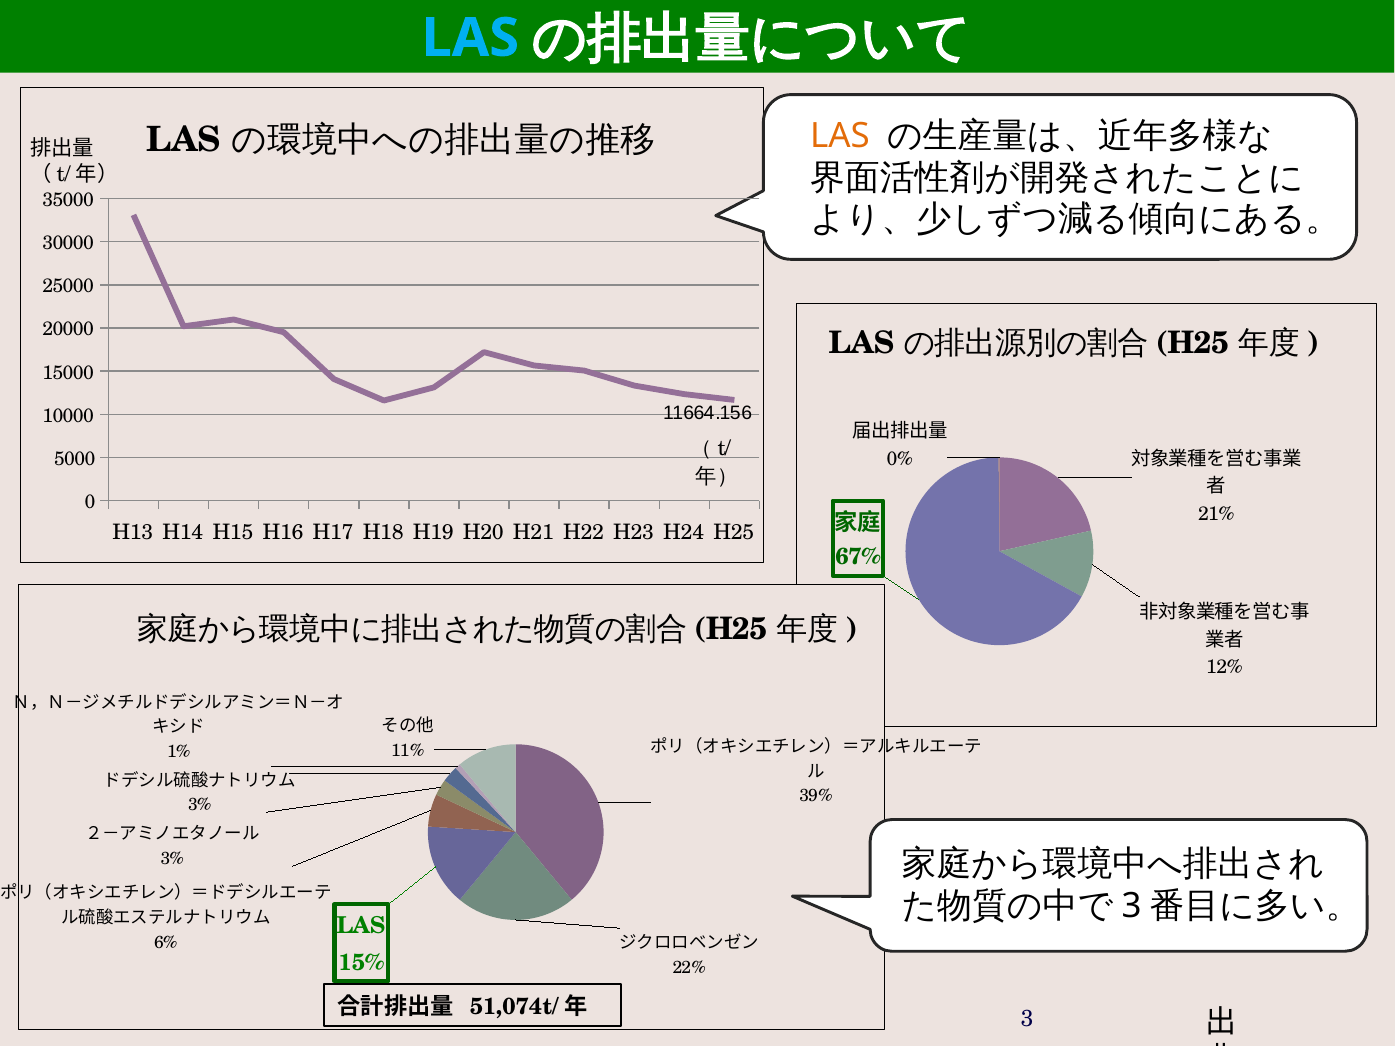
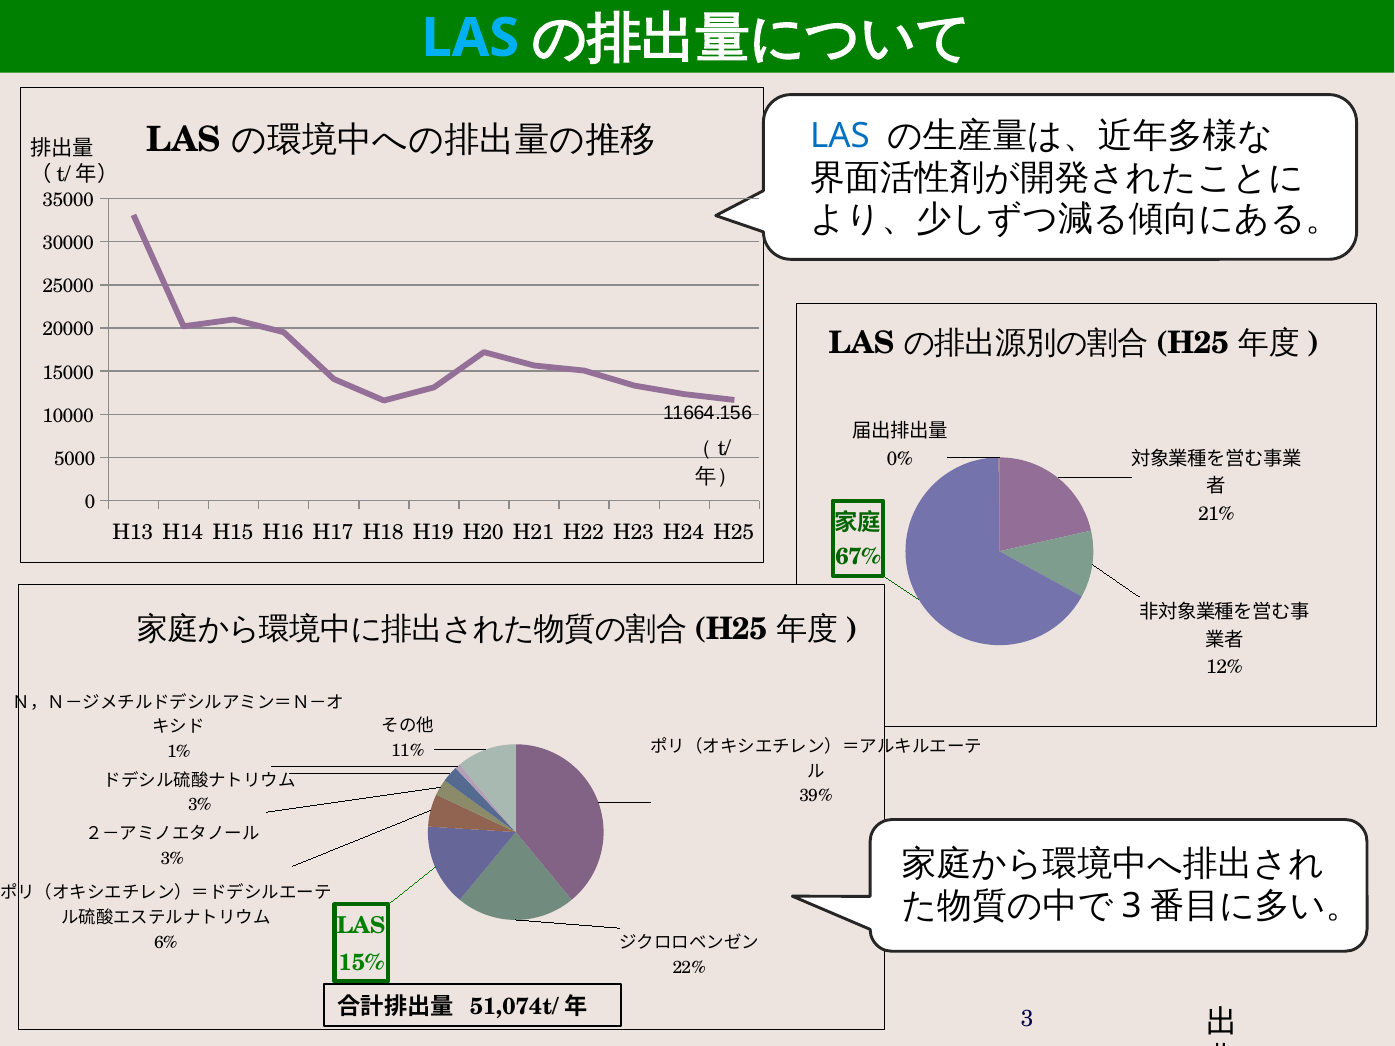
LAS at (840, 136) colour: orange -> blue
